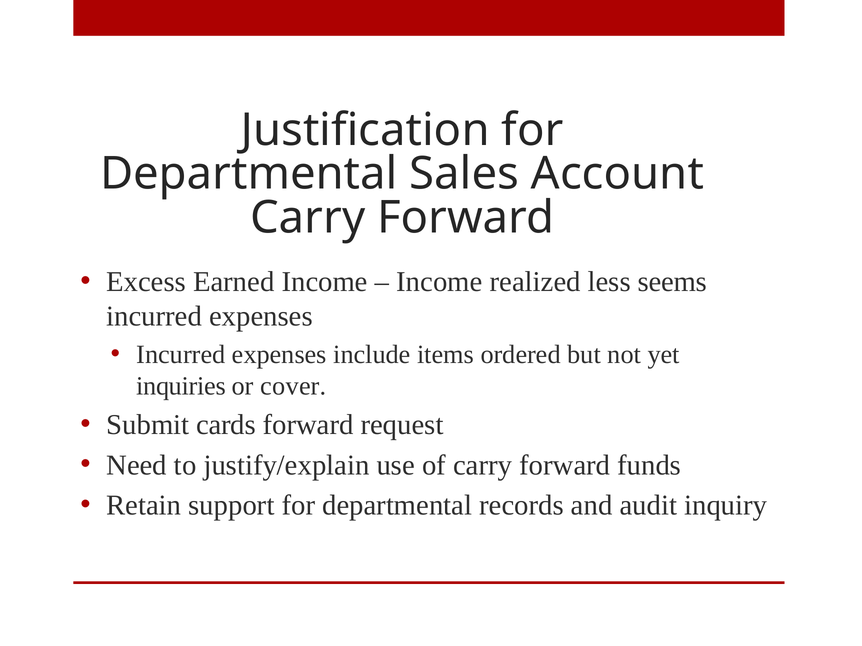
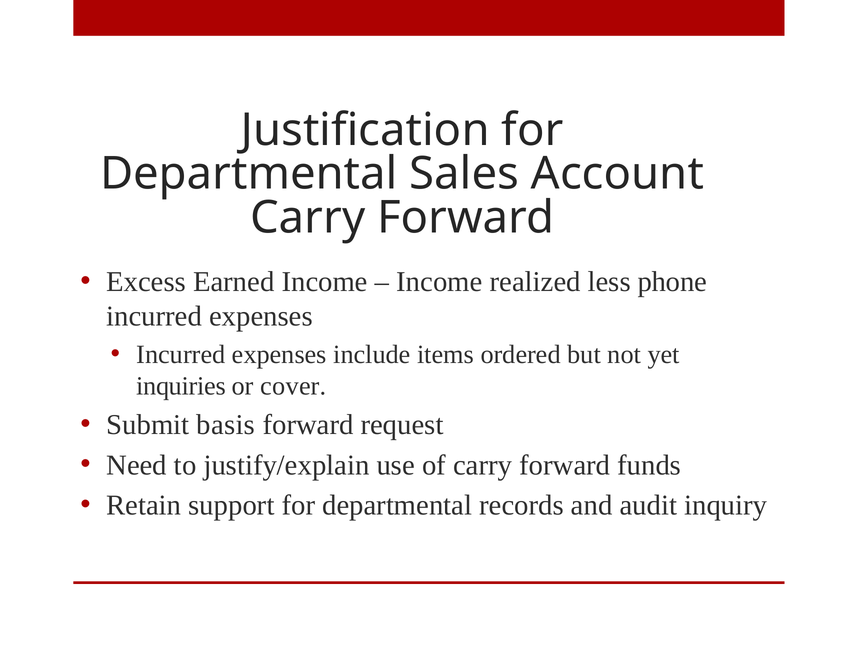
seems: seems -> phone
cards: cards -> basis
